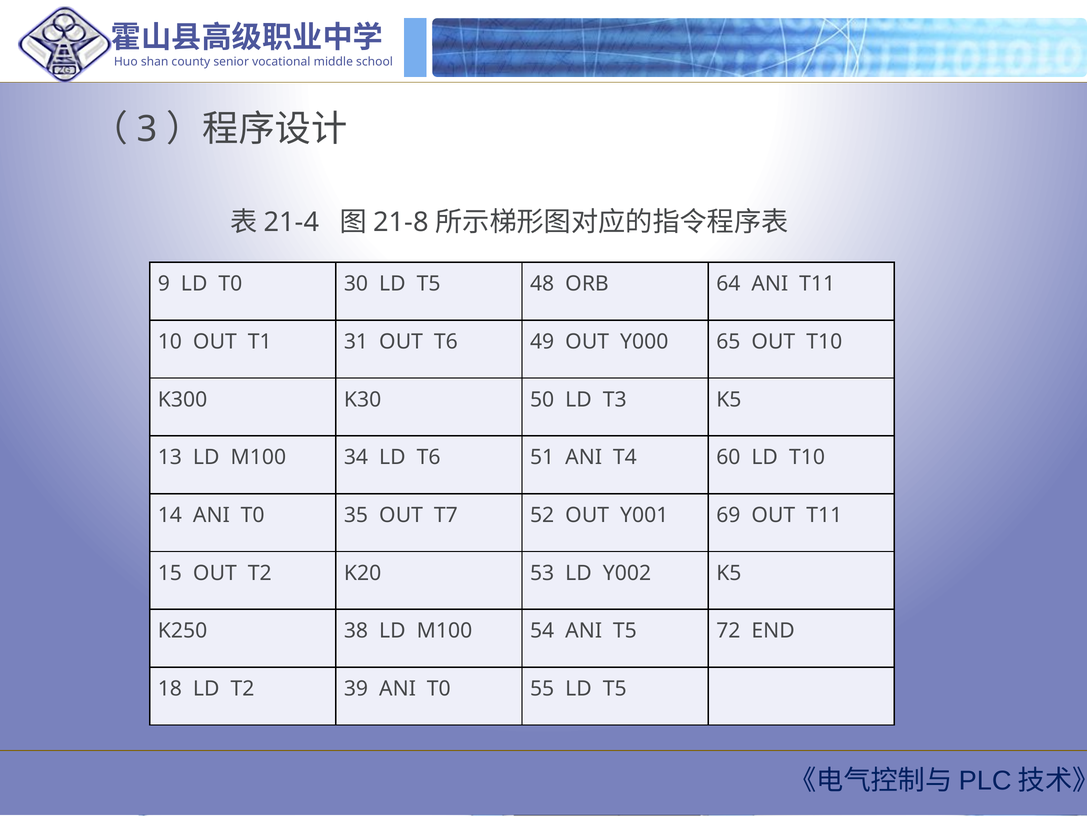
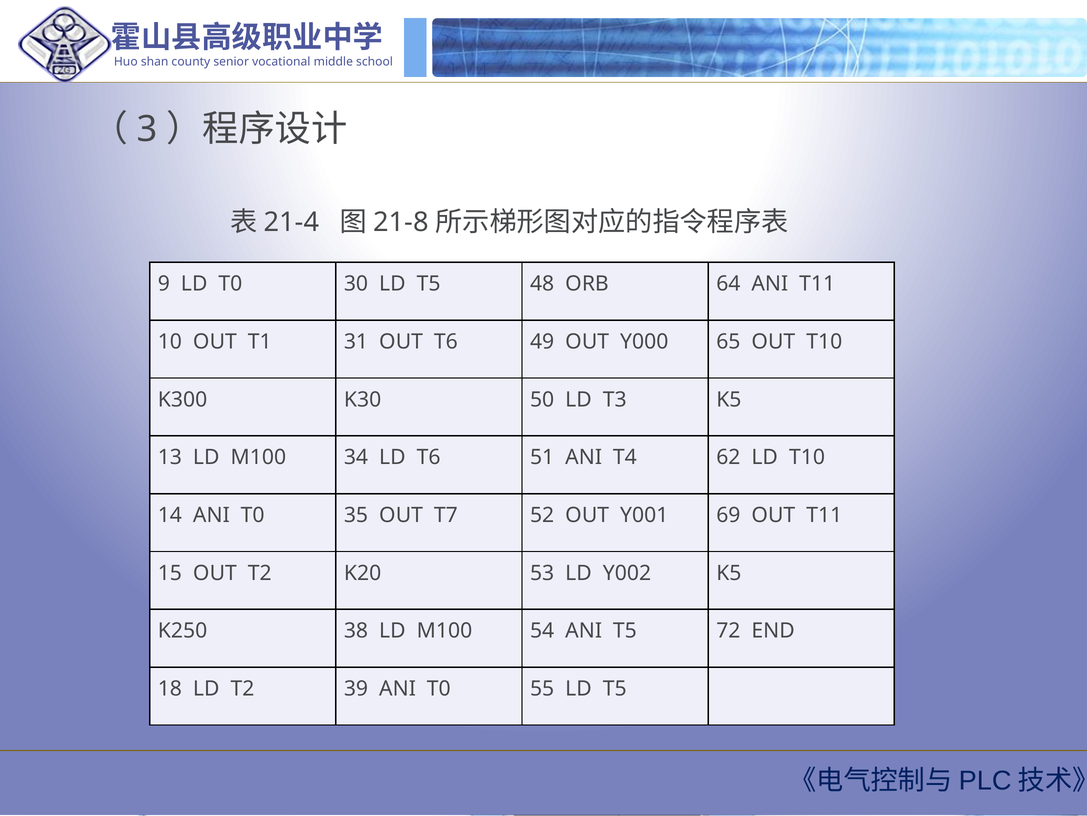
60: 60 -> 62
